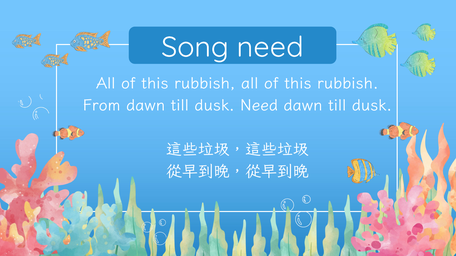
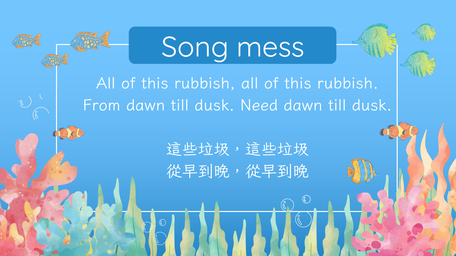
Song need: need -> mess
